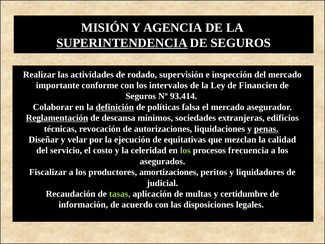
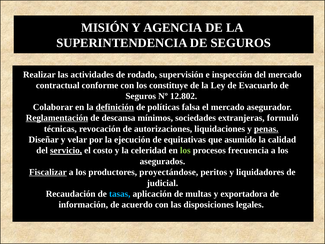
SUPERINTENDENCIA underline: present -> none
importante: importante -> contractual
intervalos: intervalos -> constituye
Financien: Financien -> Evacuarlo
93.414: 93.414 -> 12.802
edificios: edificios -> formuló
mezclan: mezclan -> asumido
servicio underline: none -> present
Fiscalizar underline: none -> present
amortizaciones: amortizaciones -> proyectándose
tasas colour: light green -> light blue
certidumbre: certidumbre -> exportadora
